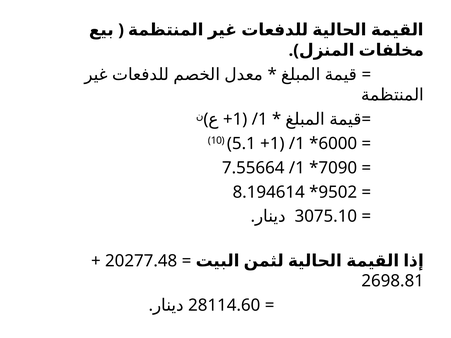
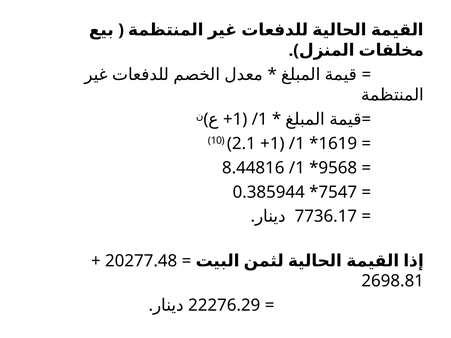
5.1: 5.1 -> 2.1
6000: 6000 -> 1619
7.55664: 7.55664 -> 8.44816
7090: 7090 -> 9568
8.194614: 8.194614 -> 0.385944
9502: 9502 -> 7547
3075.10: 3075.10 -> 7736.17
28114.60: 28114.60 -> 22276.29
